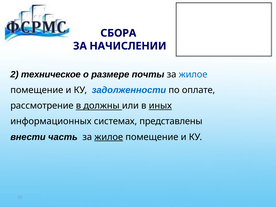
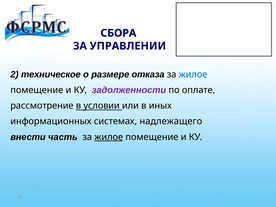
НАЧИСЛЕНИИ: НАЧИСЛЕНИИ -> УПРАВЛЕНИИ
почты: почты -> отказа
задолженности colour: blue -> purple
должны: должны -> условии
иных underline: present -> none
представлены: представлены -> надлежащего
